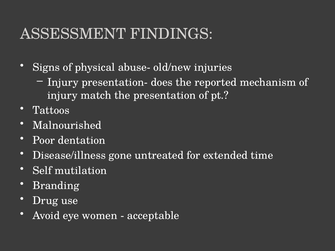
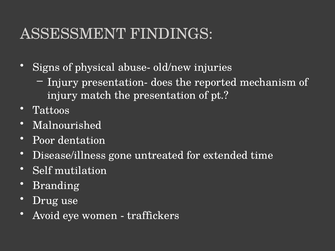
acceptable: acceptable -> traffickers
